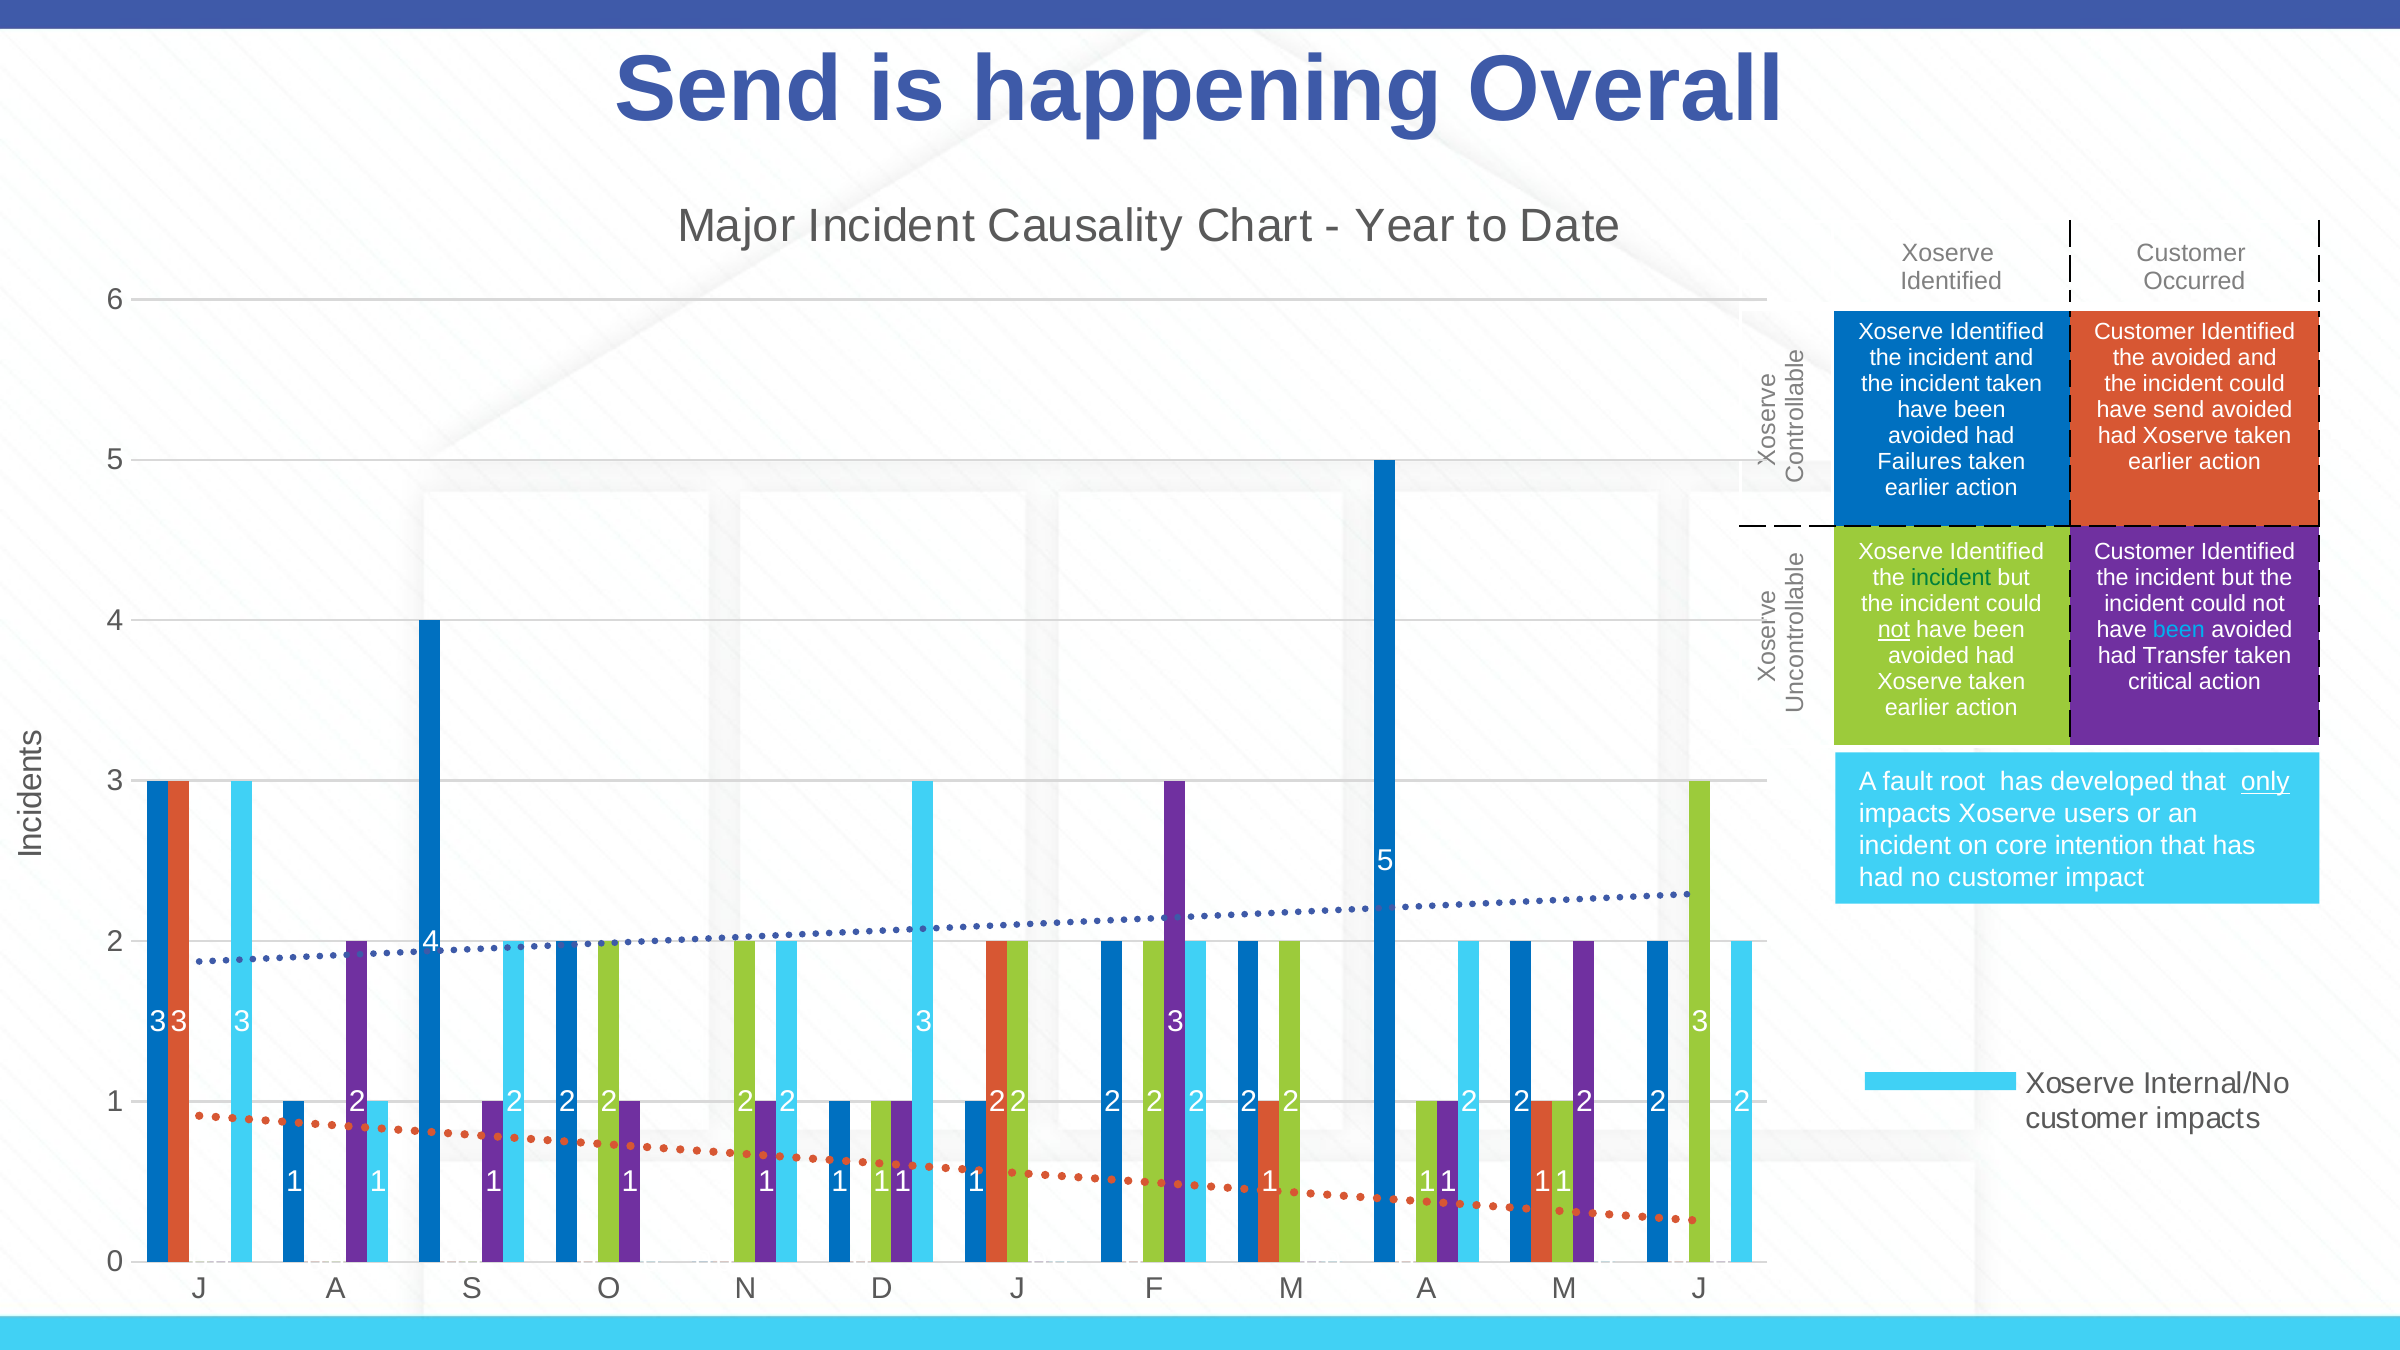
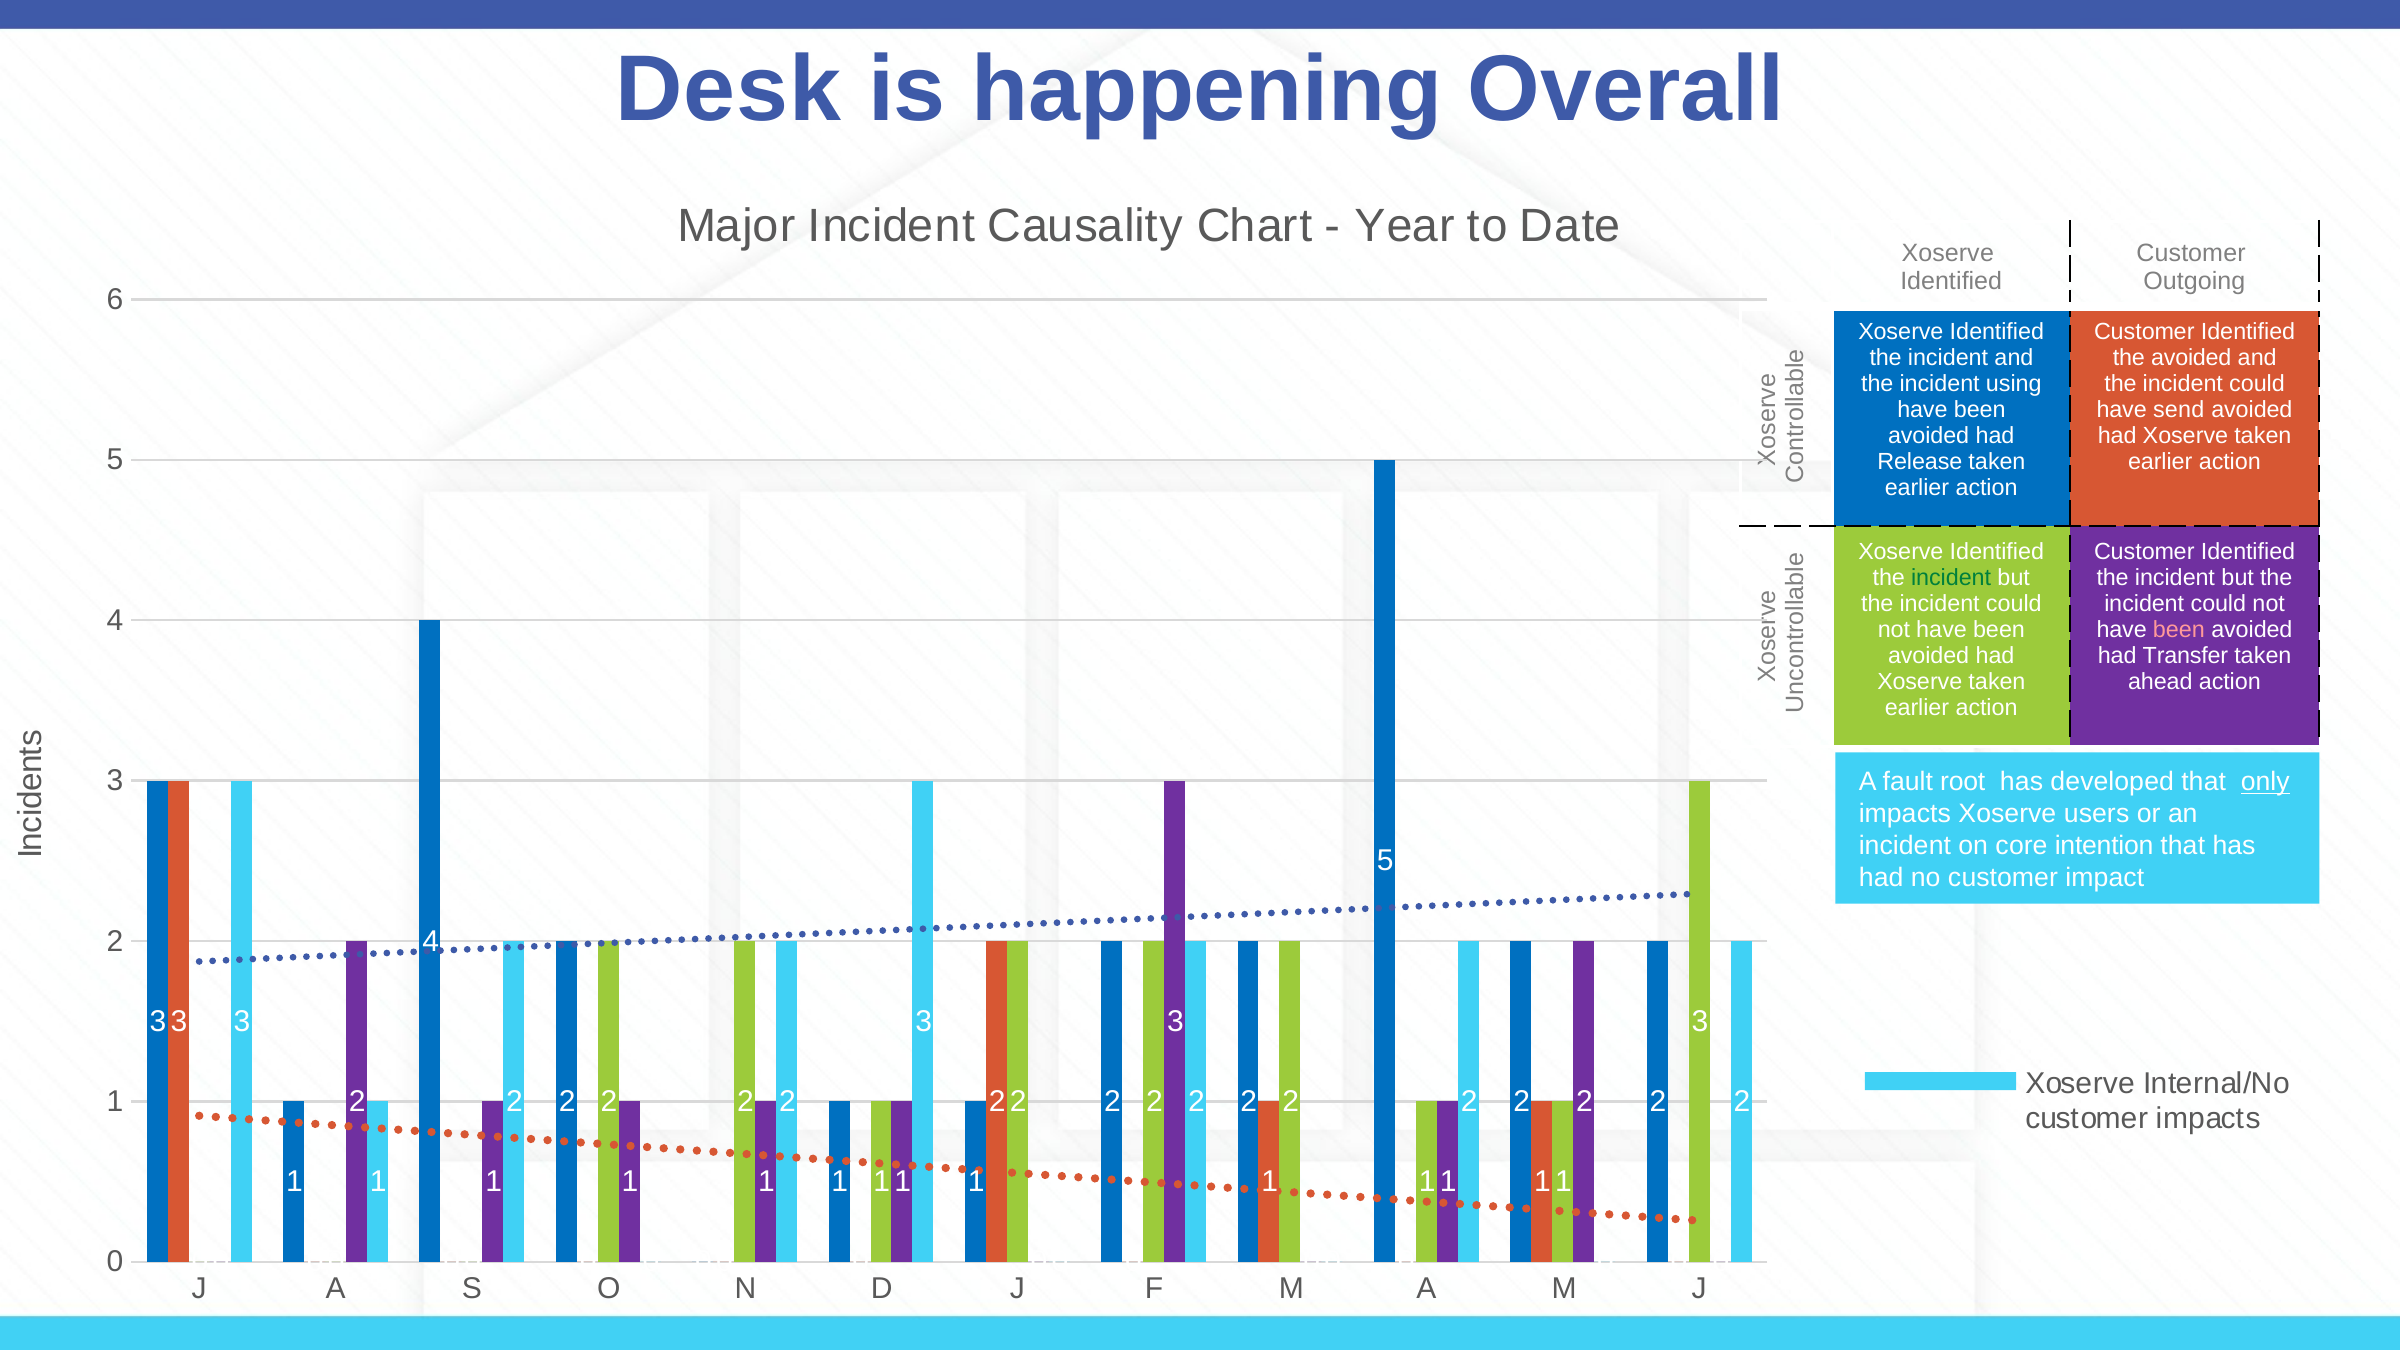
Send at (729, 90): Send -> Desk
Occurred: Occurred -> Outgoing
incident taken: taken -> using
Failures: Failures -> Release
not at (1894, 630) underline: present -> none
been at (2179, 630) colour: light blue -> pink
critical: critical -> ahead
